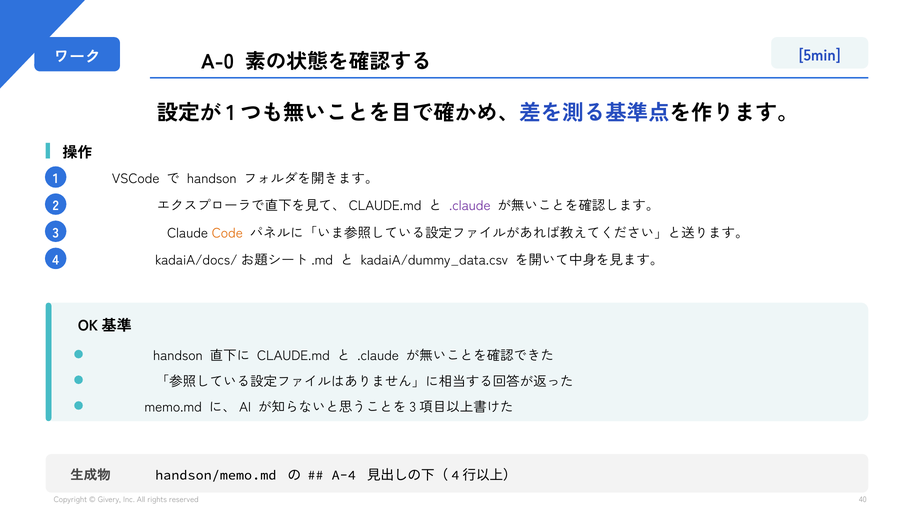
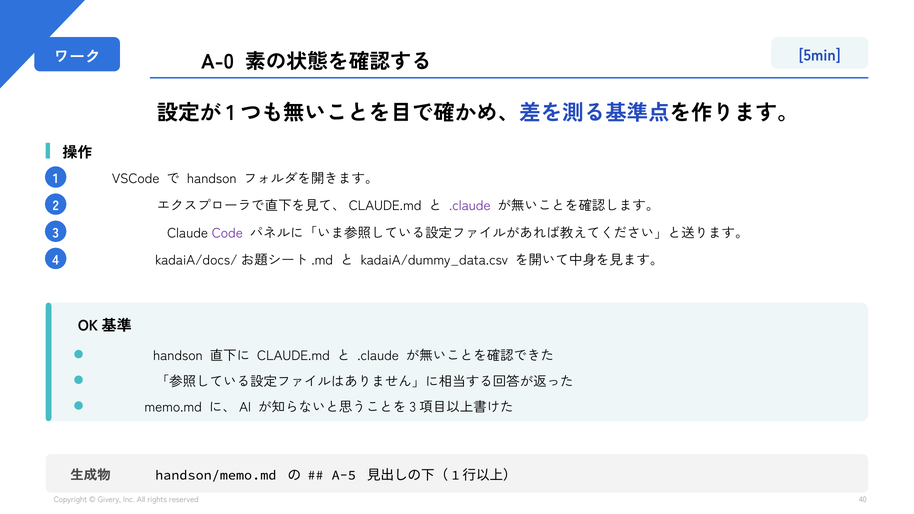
Code colour: orange -> purple
A-4: A-4 -> A-5
4 at (455, 475): 4 -> 1
